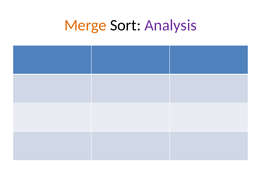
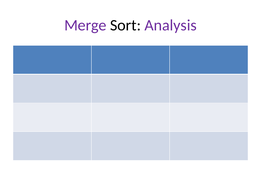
Merge colour: orange -> purple
